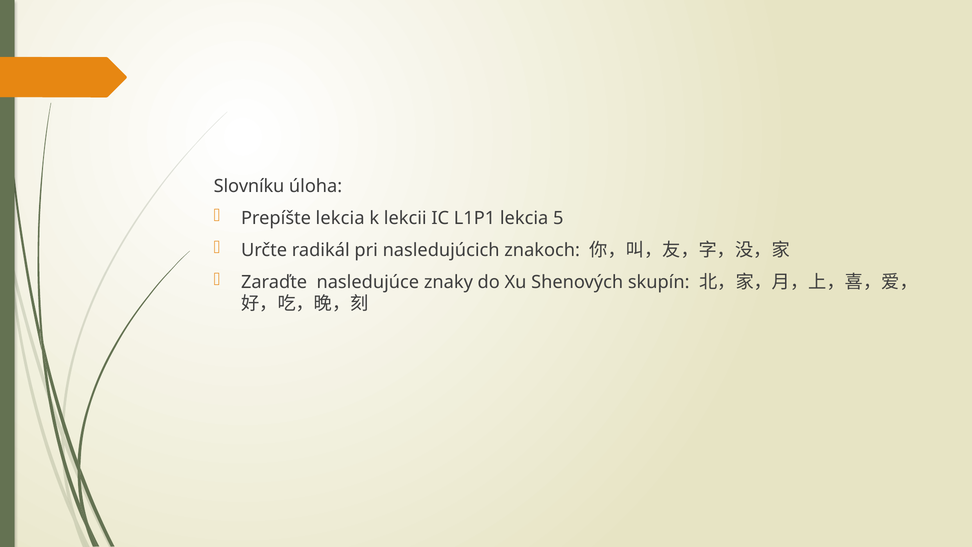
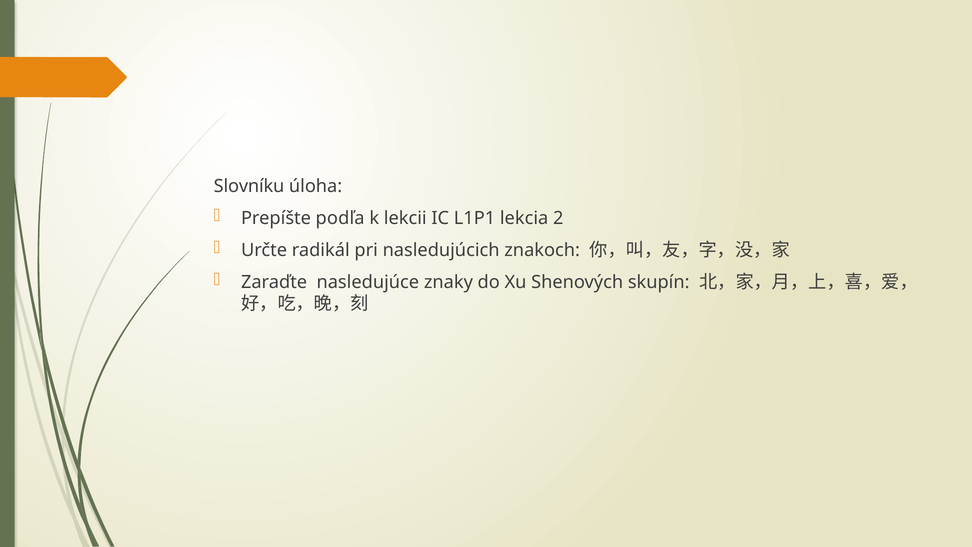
Prepíšte lekcia: lekcia -> podľa
5: 5 -> 2
